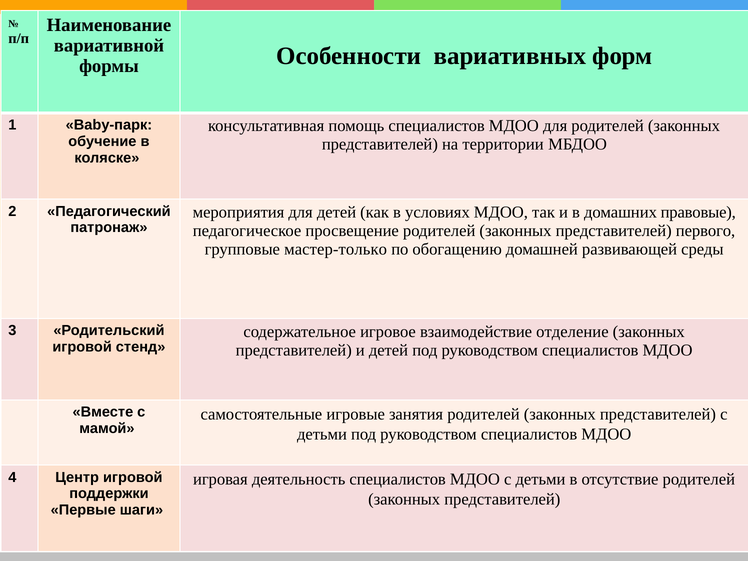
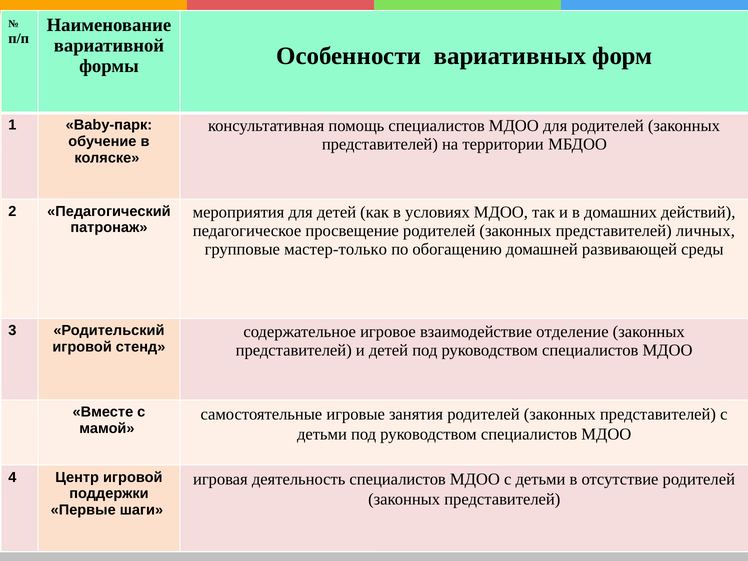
правовые: правовые -> действий
первого: первого -> личных
